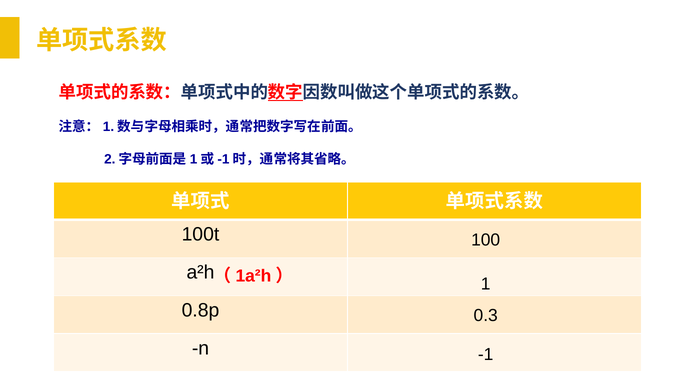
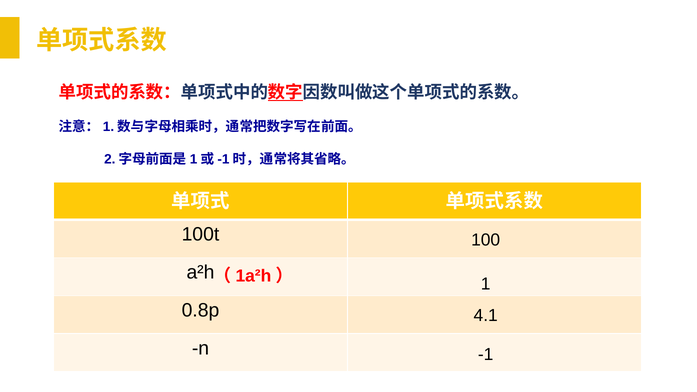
0.3: 0.3 -> 4.1
